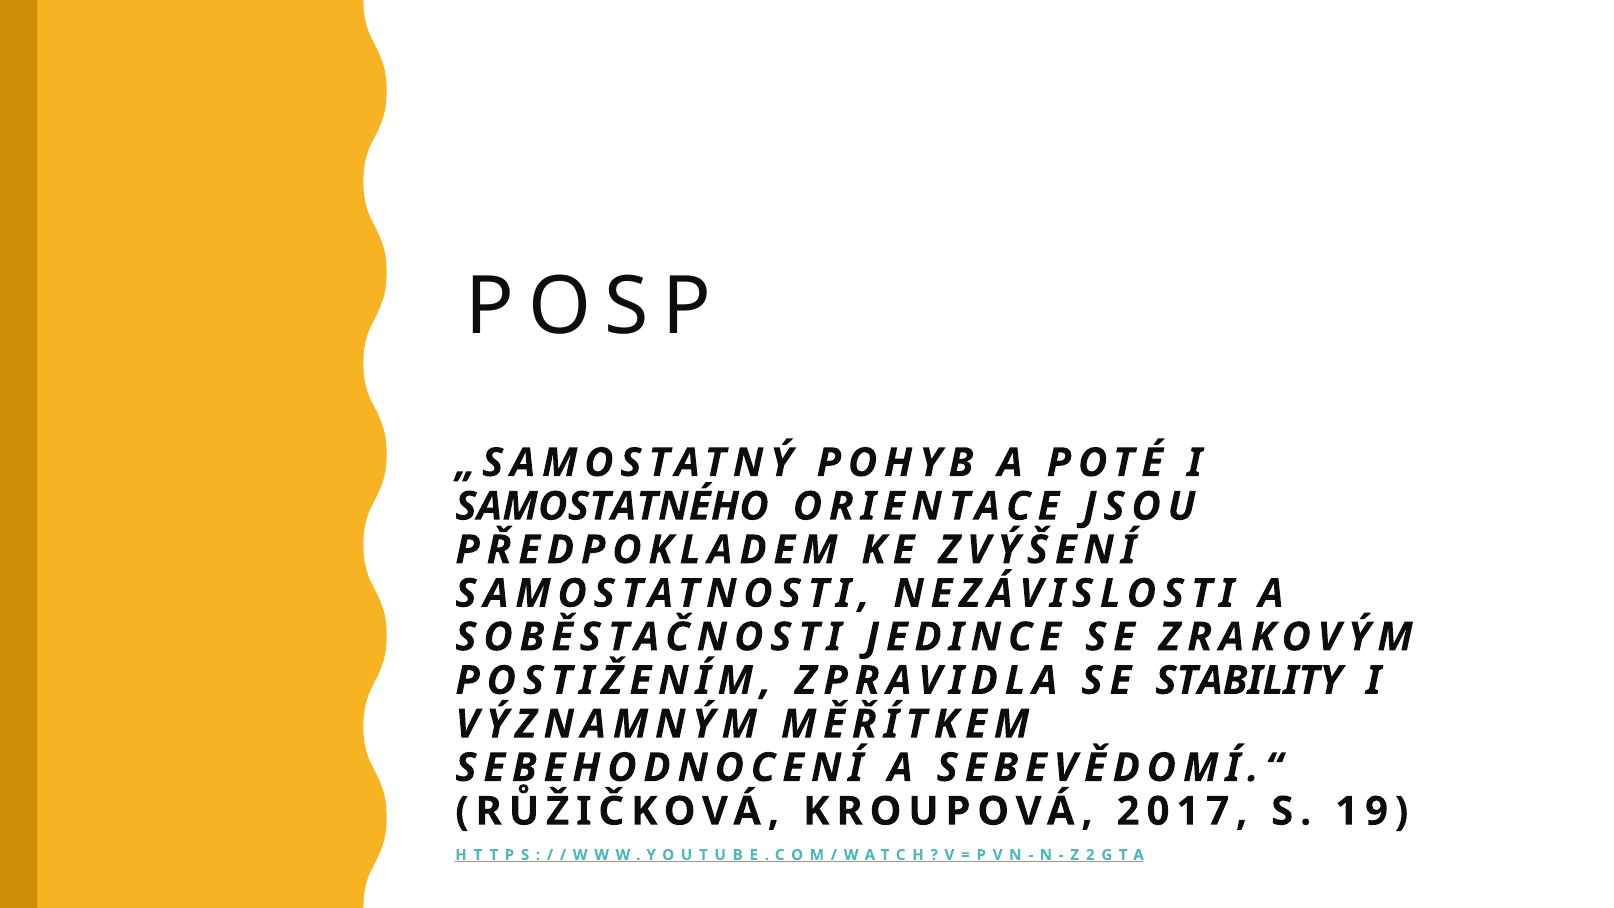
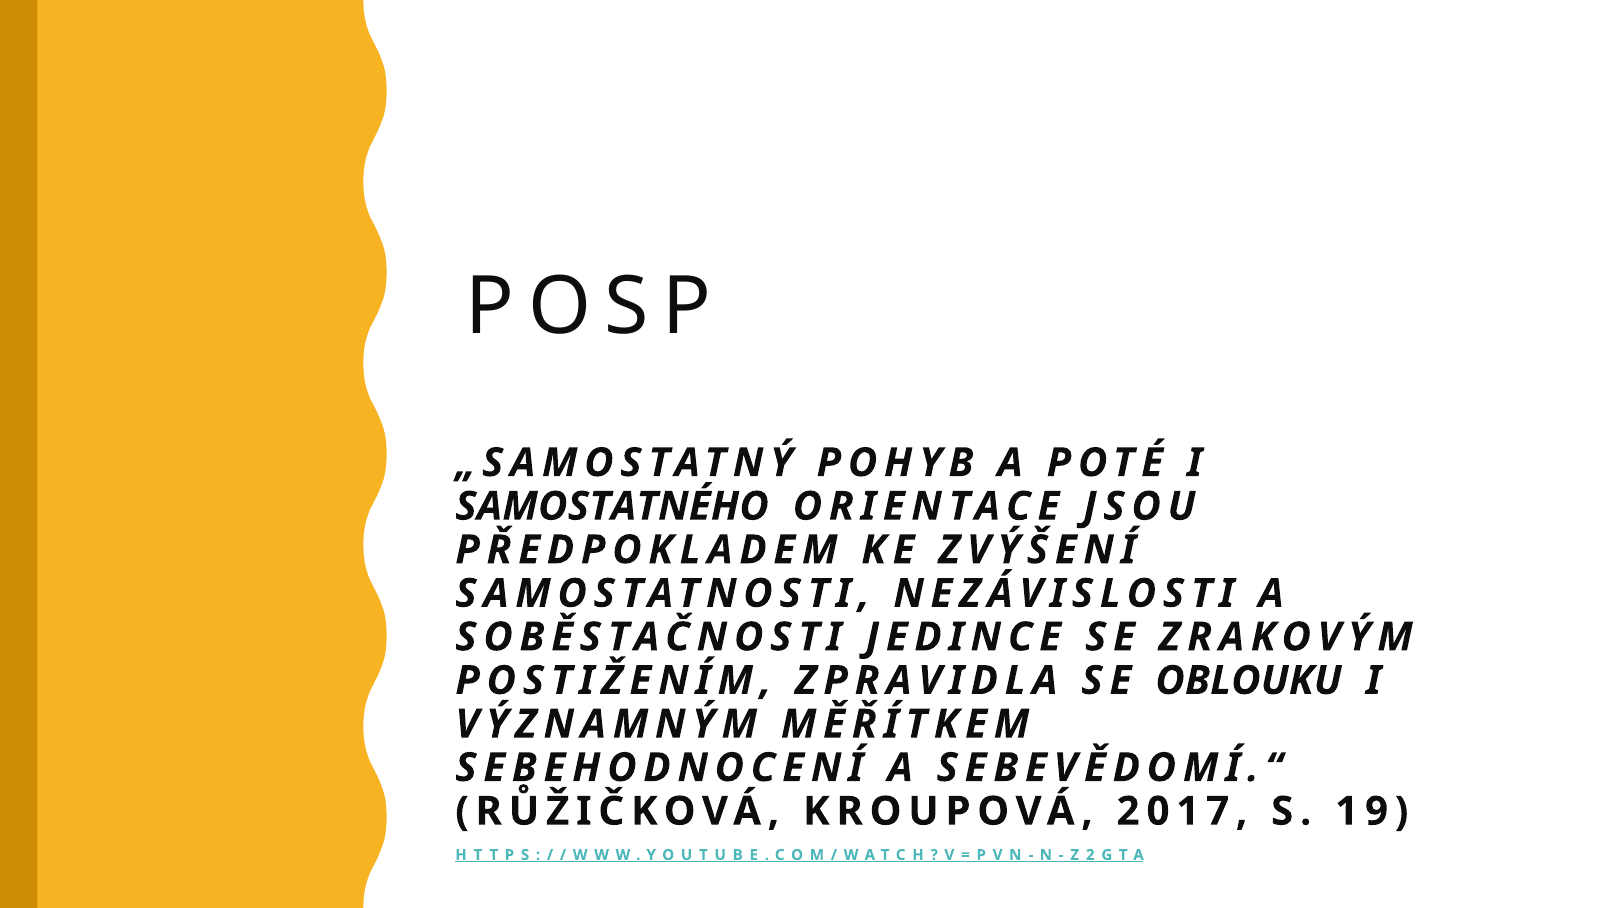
STABILITY: STABILITY -> OBLOUKU
